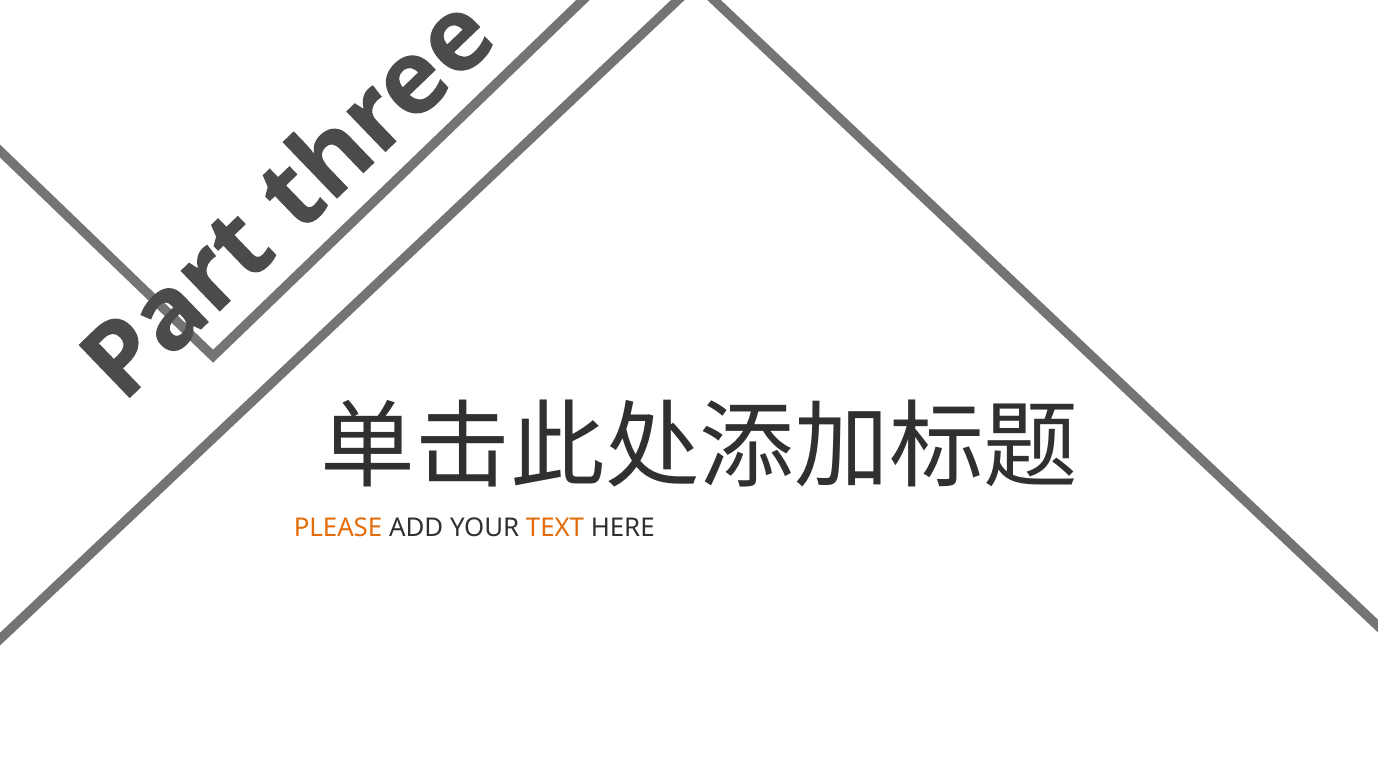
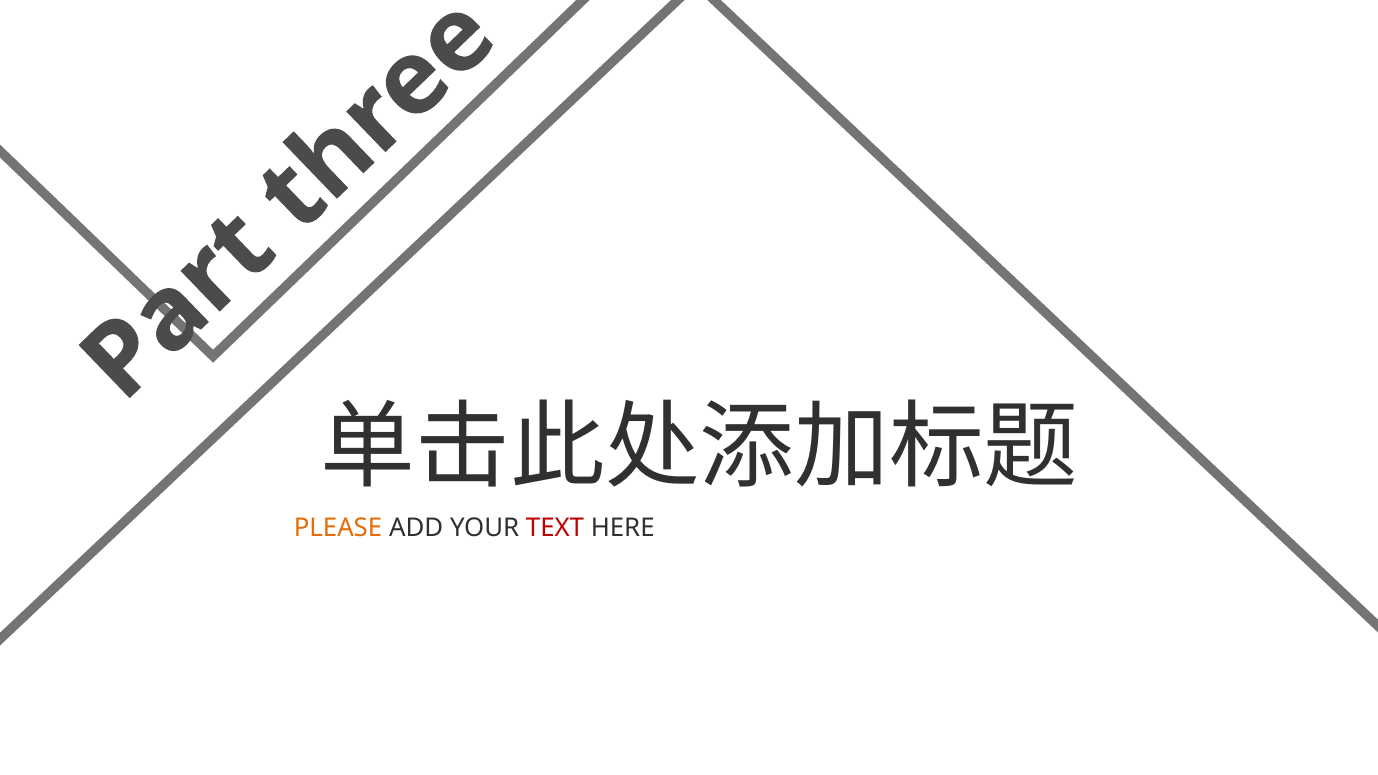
TEXT colour: orange -> red
